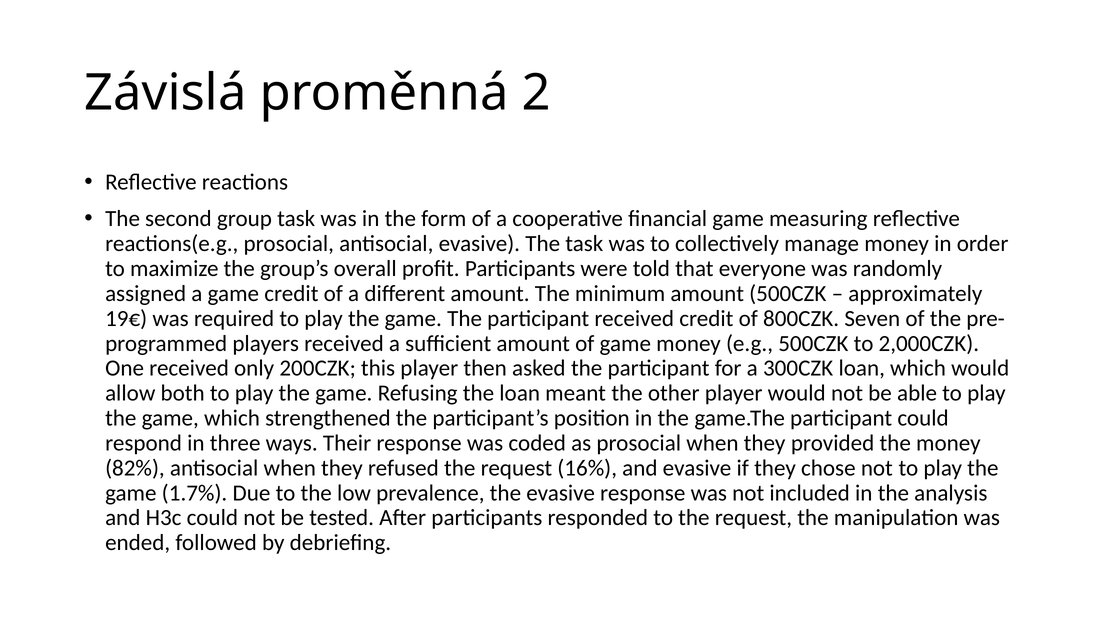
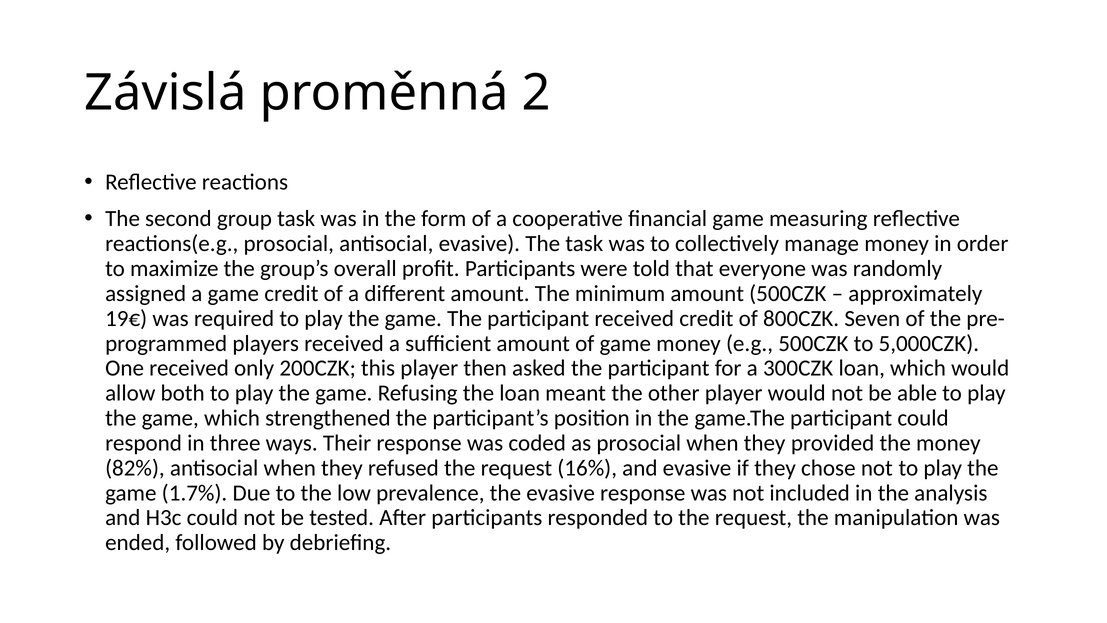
2,000CZK: 2,000CZK -> 5,000CZK
